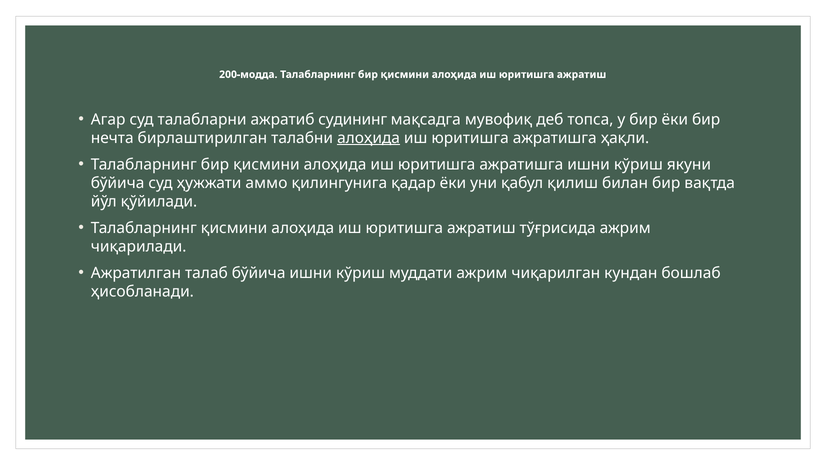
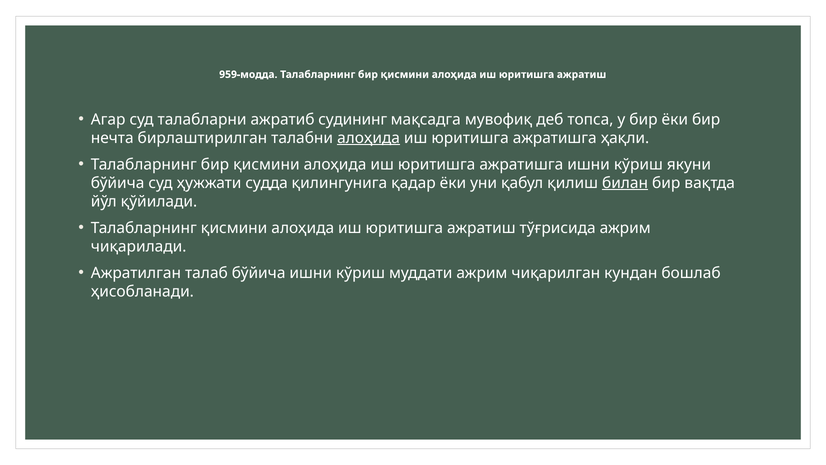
200-модда: 200-модда -> 959-модда
аммо: аммо -> судда
билан underline: none -> present
